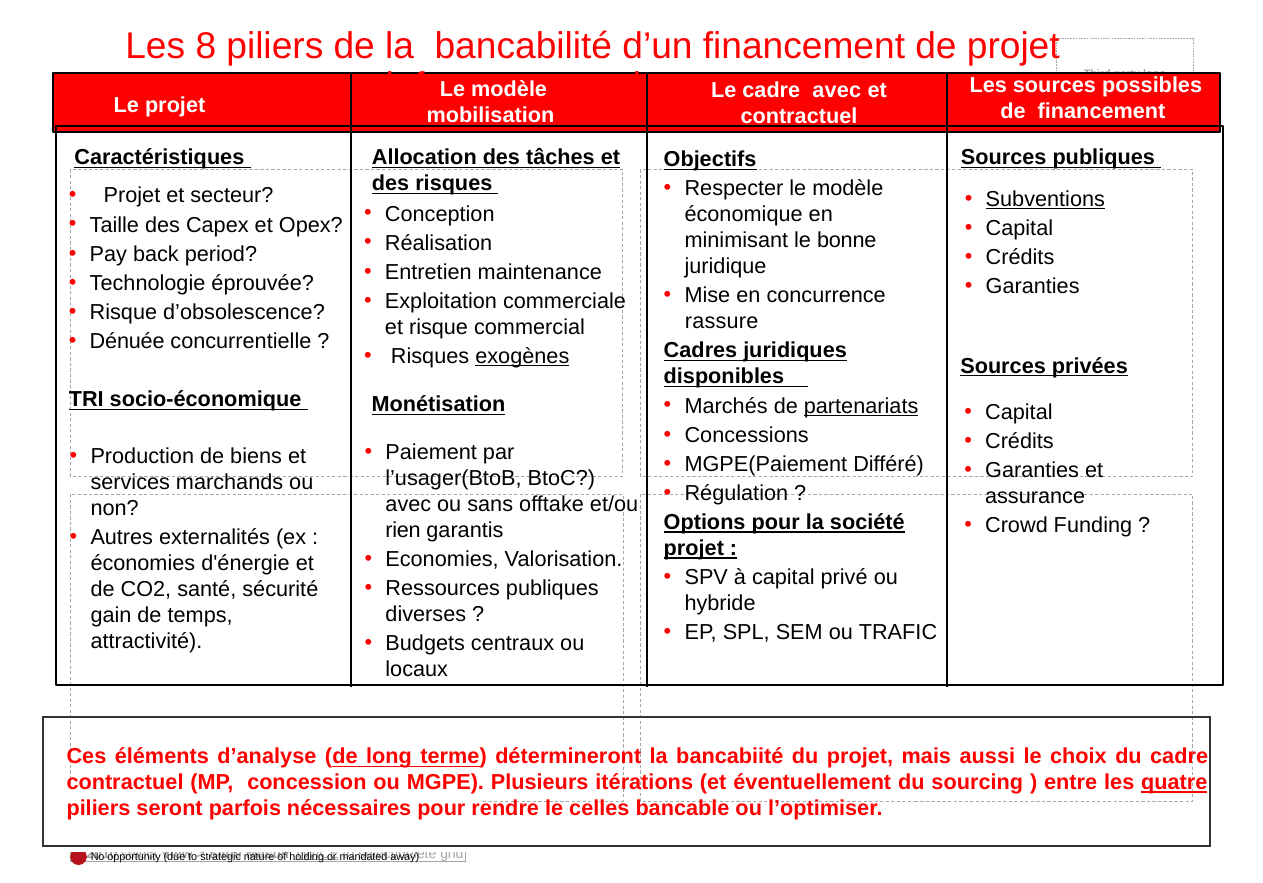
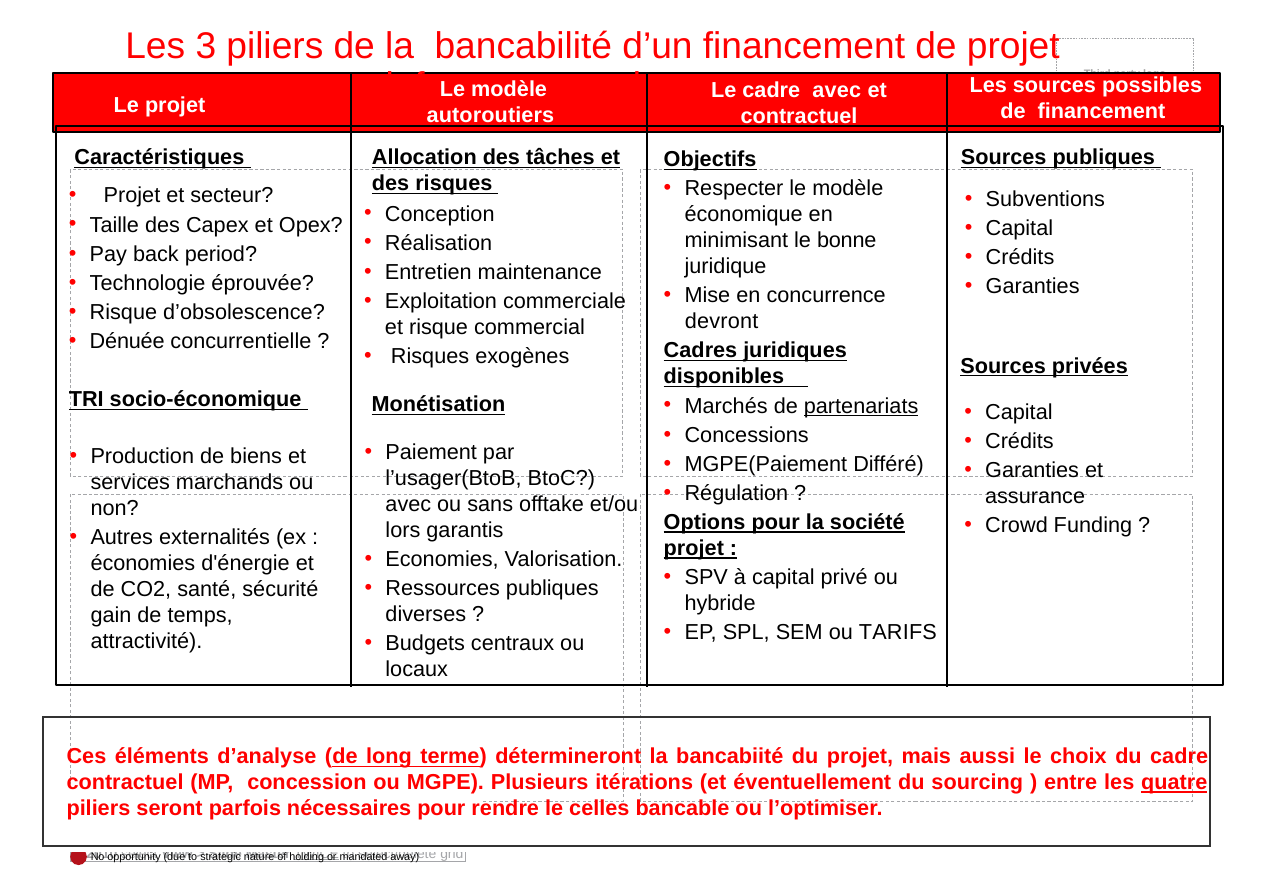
8: 8 -> 3
mobilisation: mobilisation -> autoroutiers
Subventions underline: present -> none
rassure: rassure -> devront
exogènes underline: present -> none
rien: rien -> lors
TRAFIC: TRAFIC -> TARIFS
